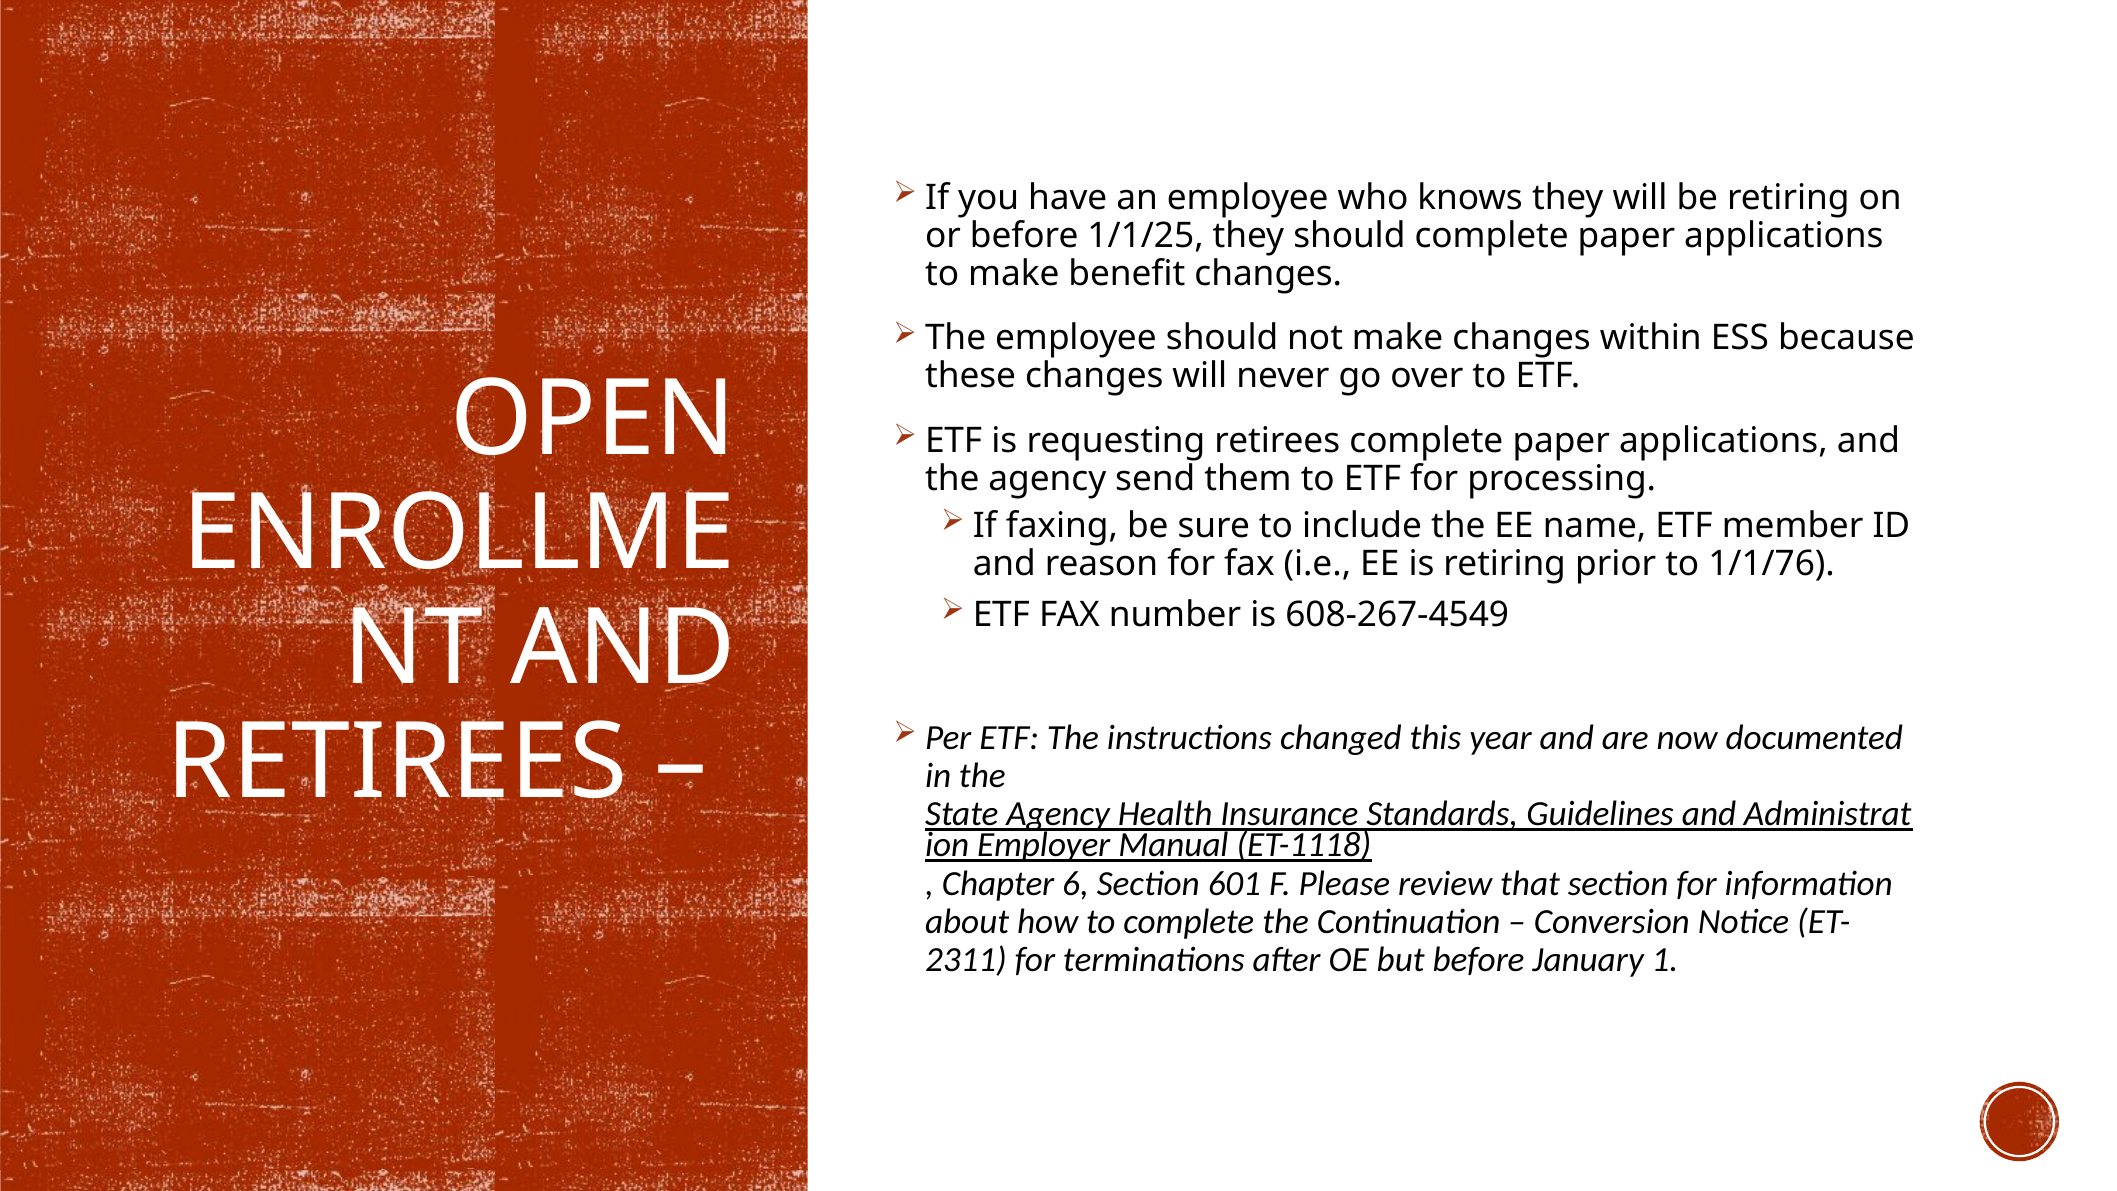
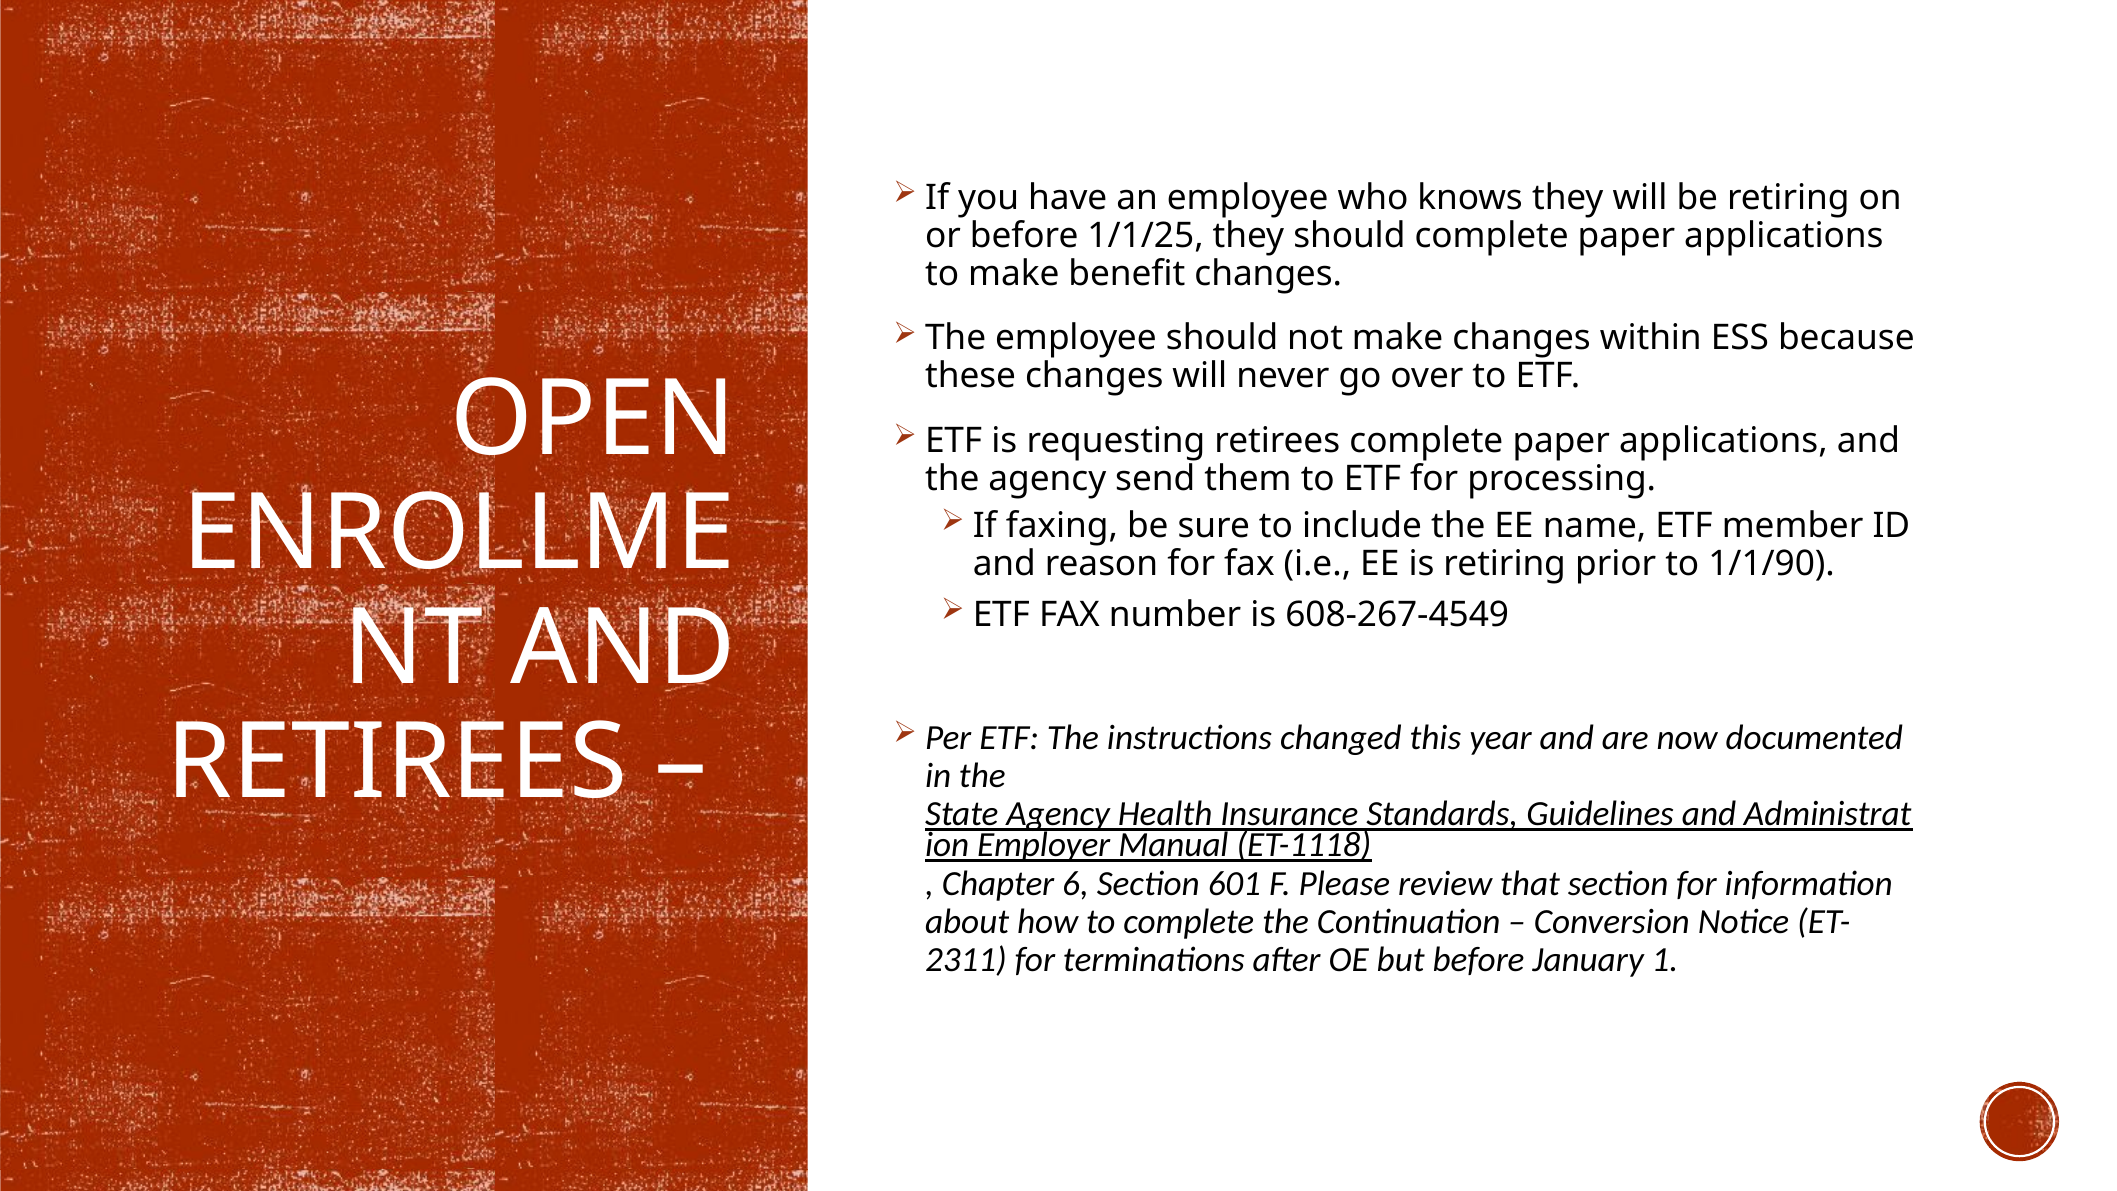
1/1/76: 1/1/76 -> 1/1/90
